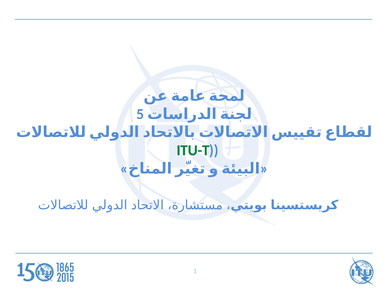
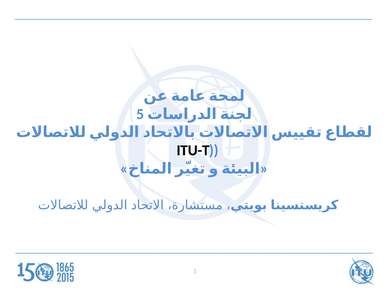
ITU-T colour: green -> black
